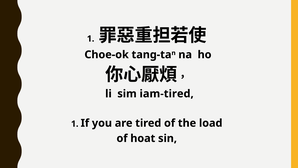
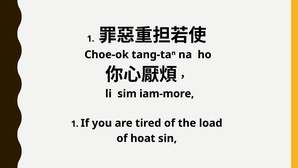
iam-tired: iam-tired -> iam-more
